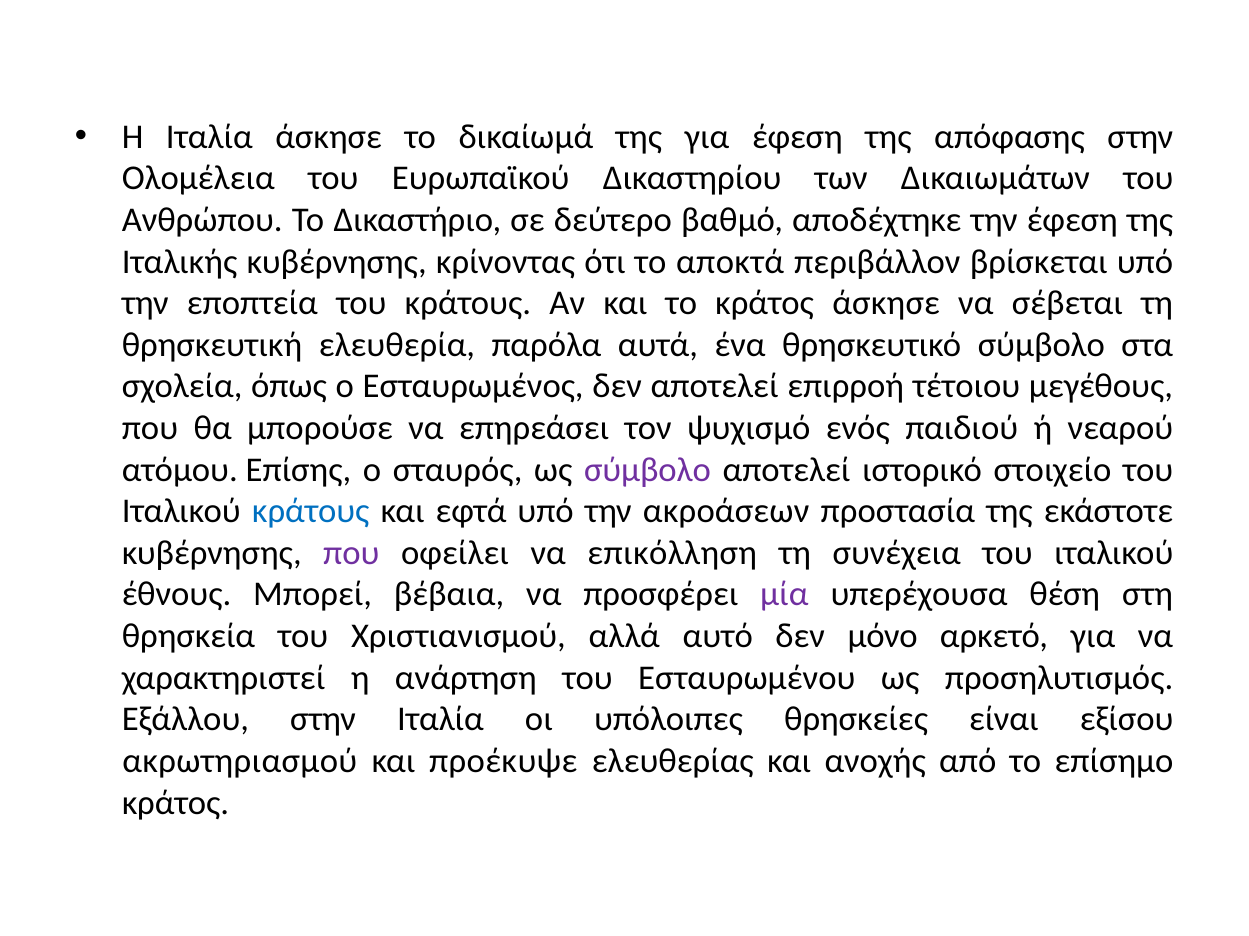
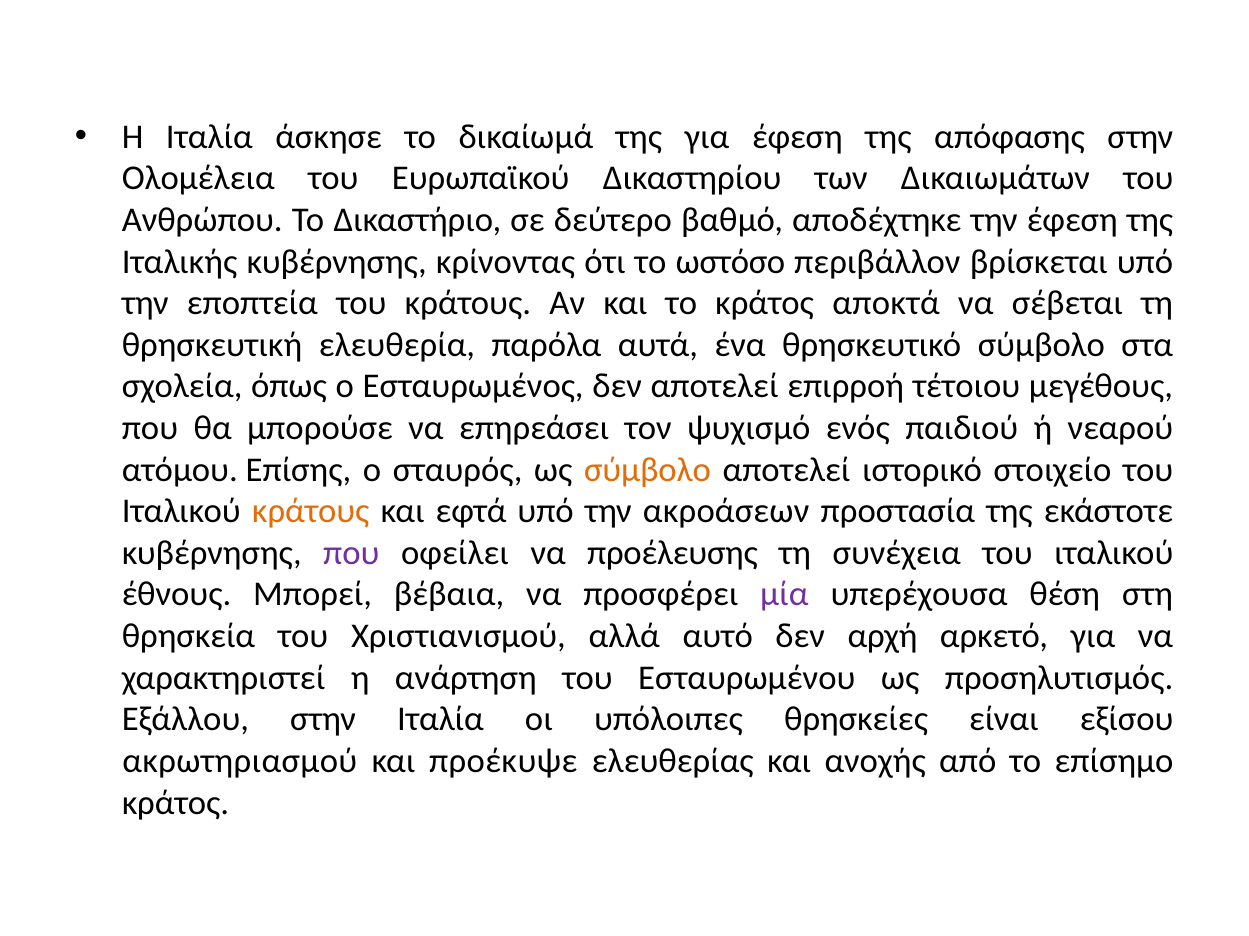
αποκτά: αποκτά -> ωστόσο
κράτος άσκησε: άσκησε -> αποκτά
σύμβολο at (648, 470) colour: purple -> orange
κράτους at (311, 512) colour: blue -> orange
επικόλληση: επικόλληση -> προέλευσης
μόνο: μόνο -> αρχή
